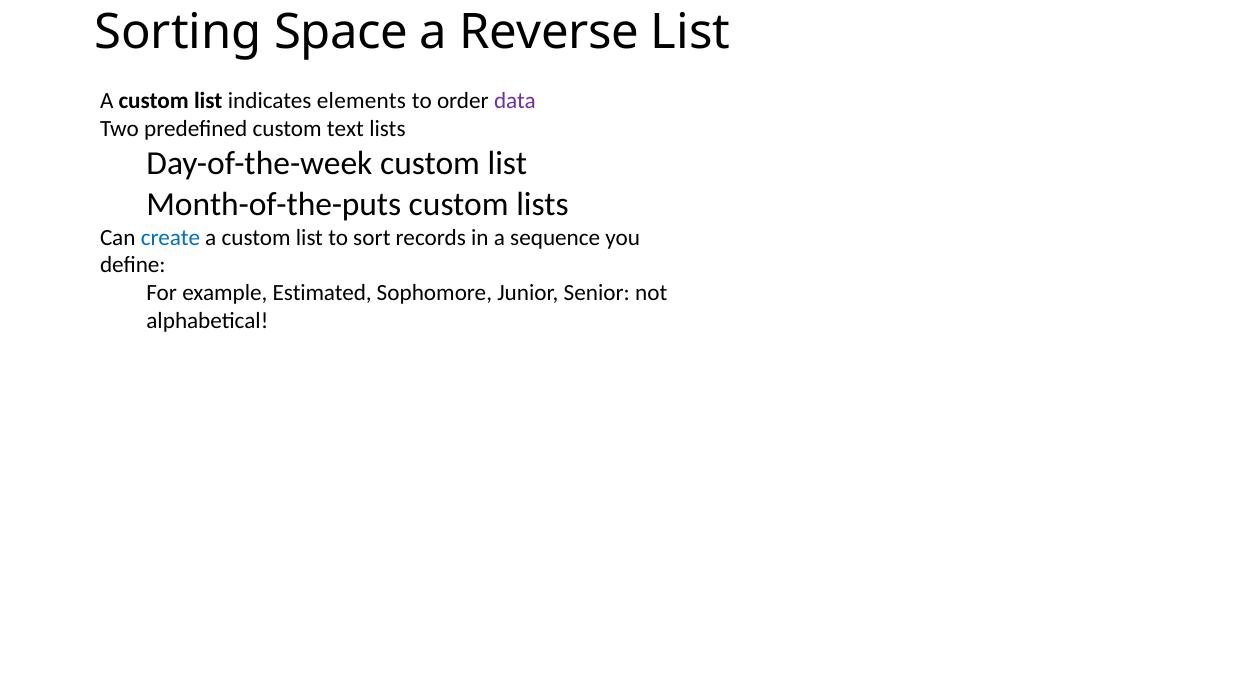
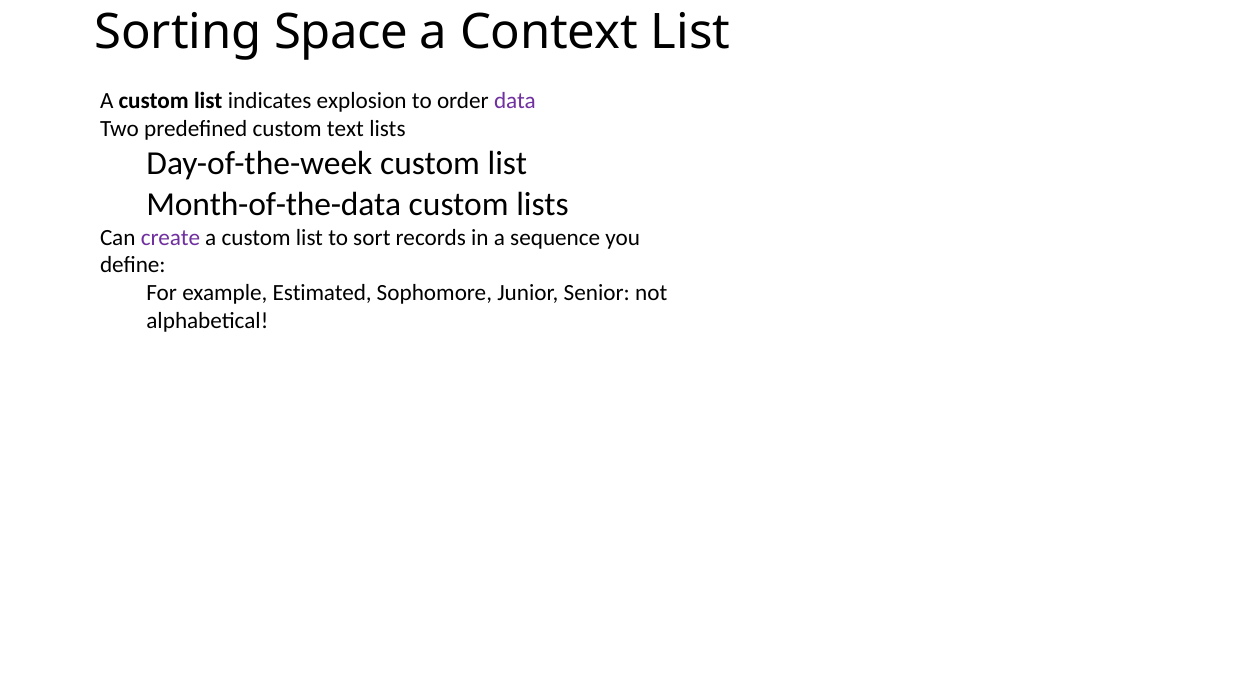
Reverse: Reverse -> Context
elements: elements -> explosion
Month-of-the-puts: Month-of-the-puts -> Month-of-the-data
create colour: blue -> purple
